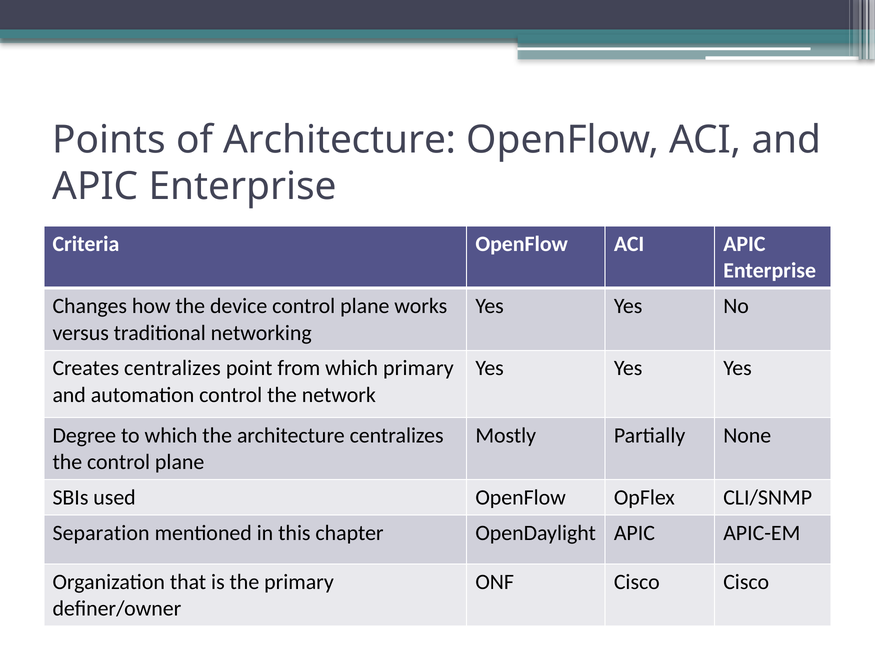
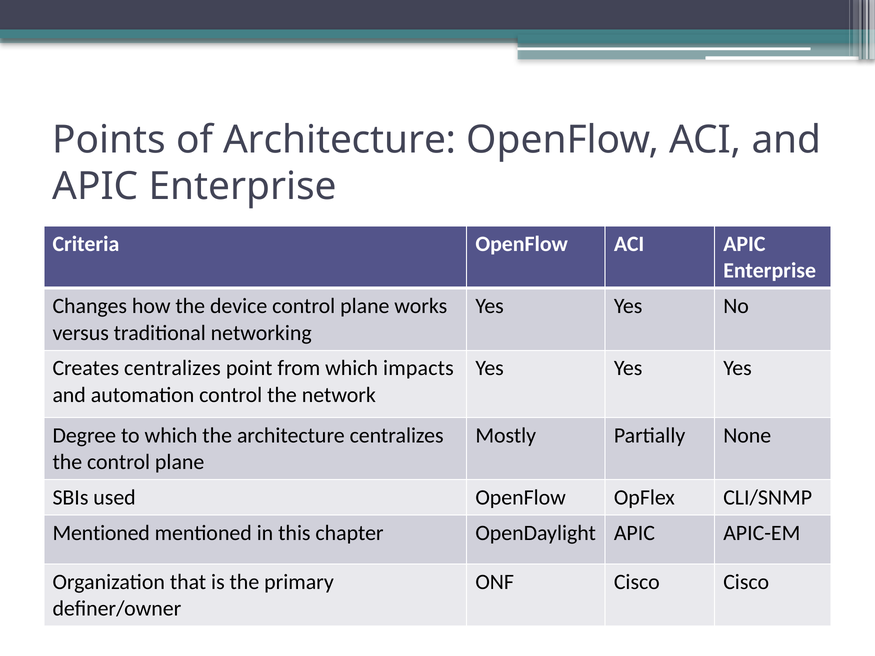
which primary: primary -> impacts
Separation at (101, 533): Separation -> Mentioned
